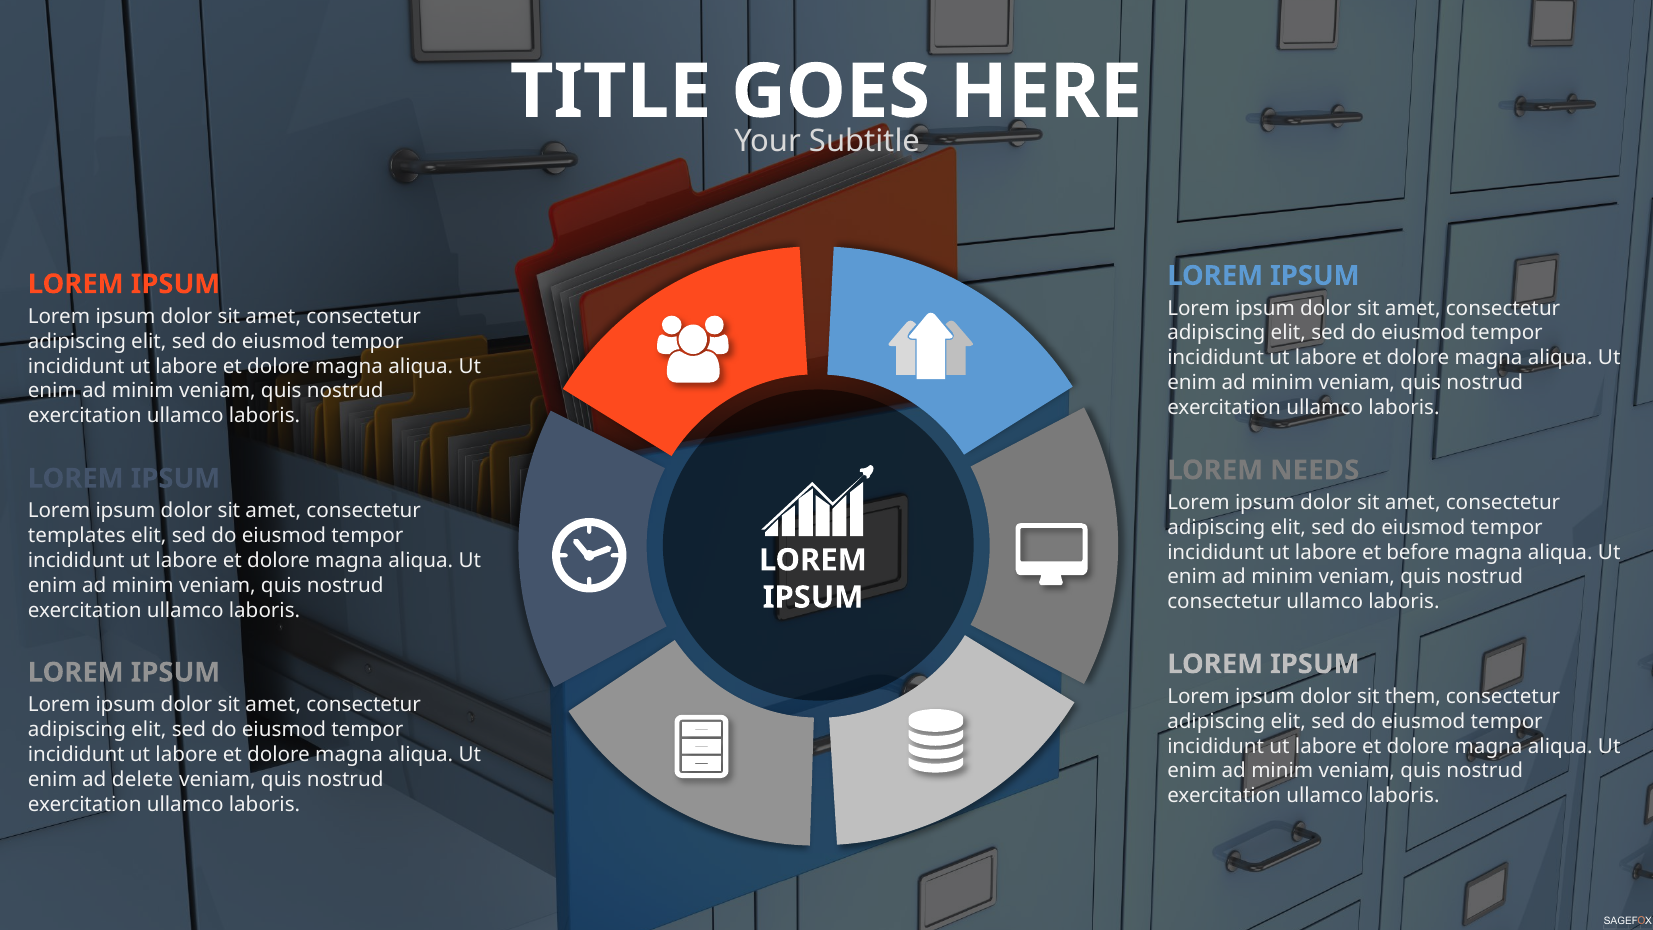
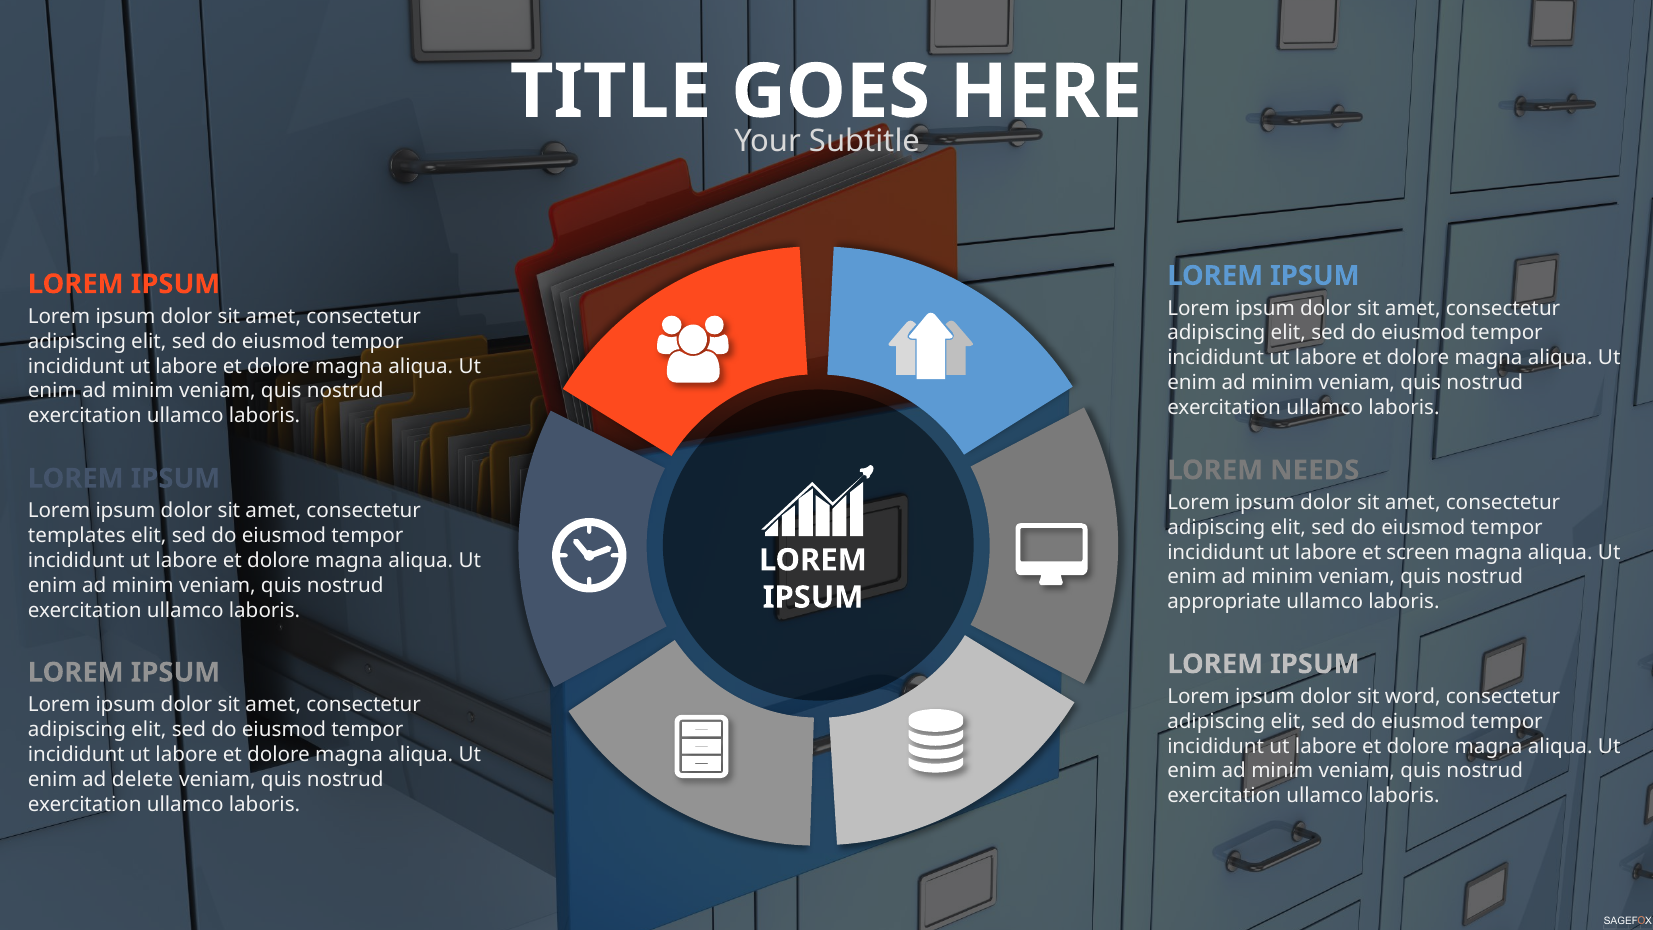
before: before -> screen
consectetur at (1224, 602): consectetur -> appropriate
them: them -> word
